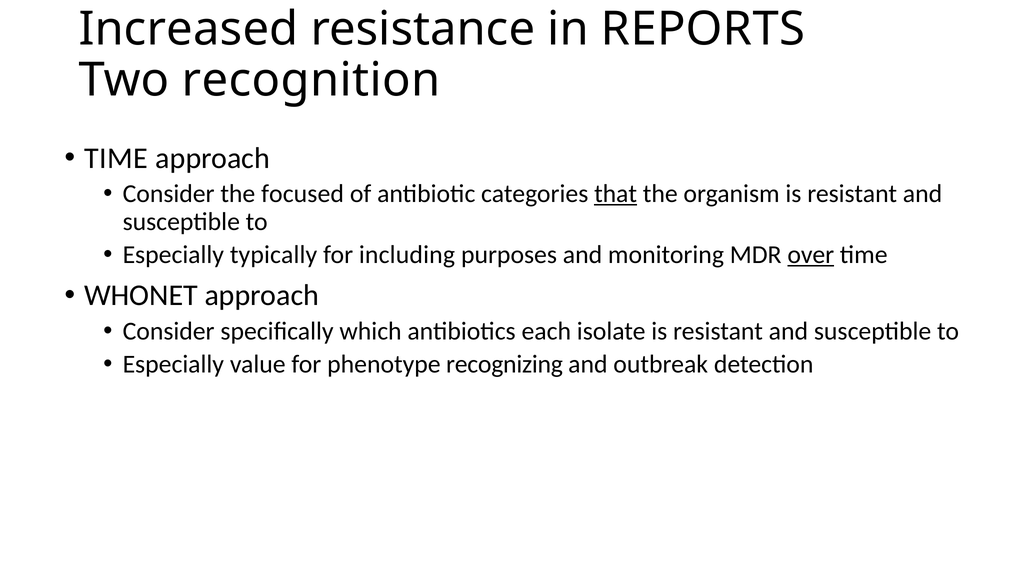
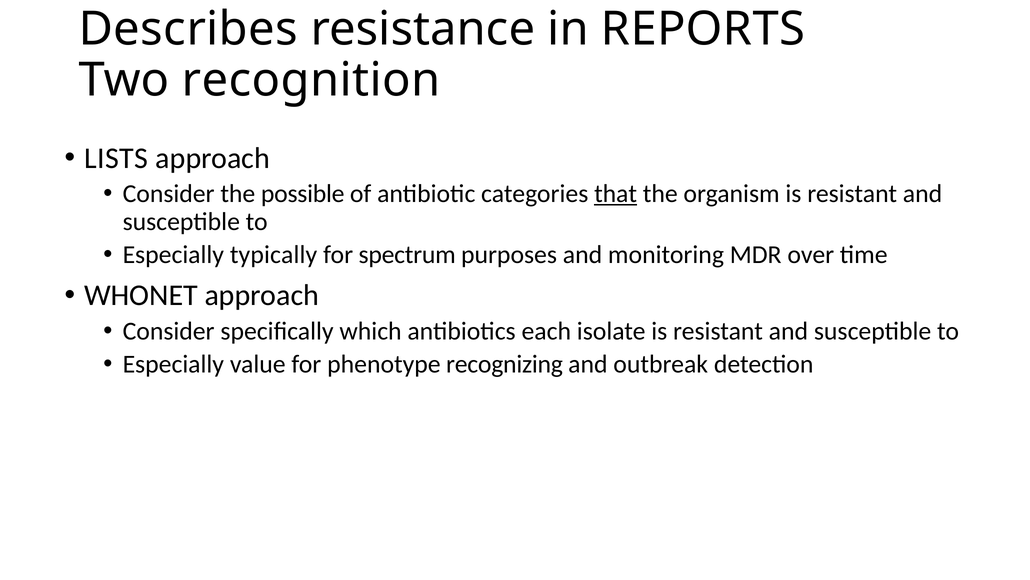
Increased: Increased -> Describes
TIME at (116, 158): TIME -> LISTS
focused: focused -> possible
including: including -> spectrum
over underline: present -> none
